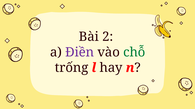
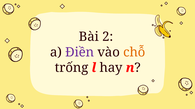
chỗ colour: green -> orange
